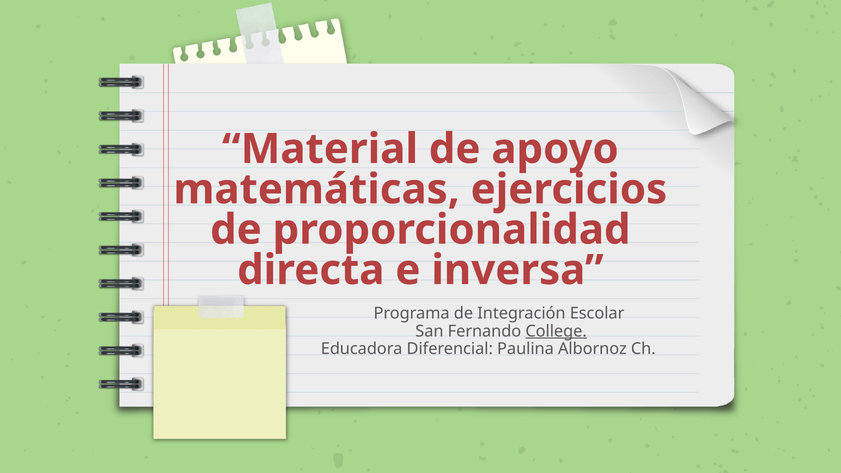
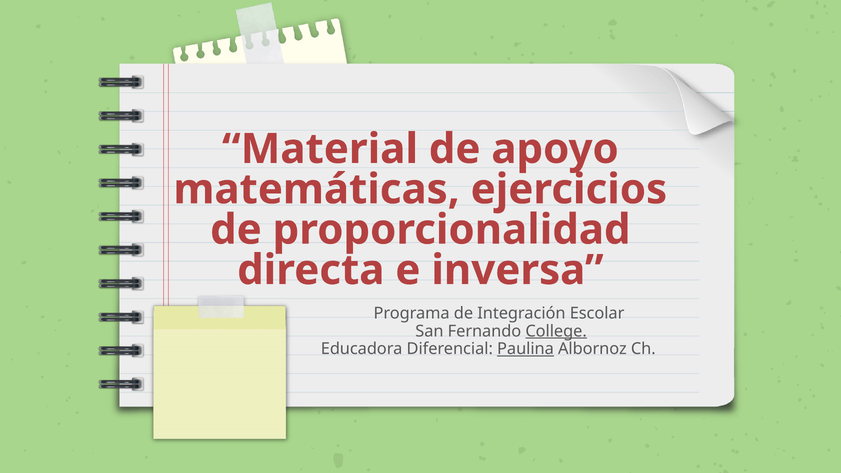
Paulina underline: none -> present
